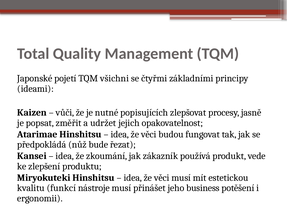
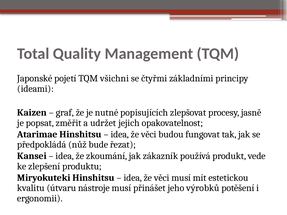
vůči: vůči -> graf
funkcí: funkcí -> útvaru
business: business -> výrobků
